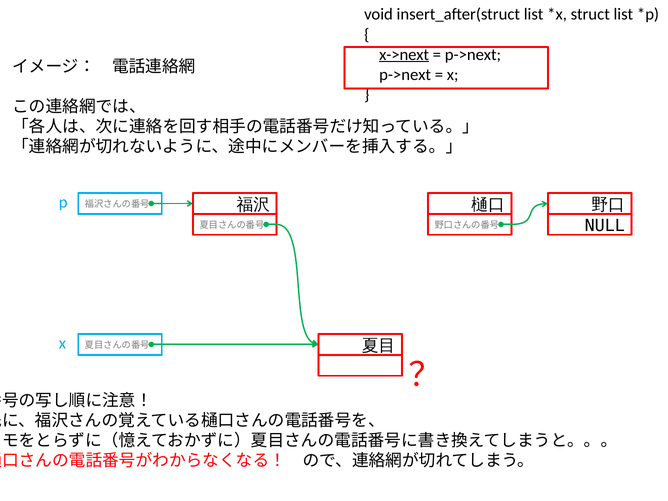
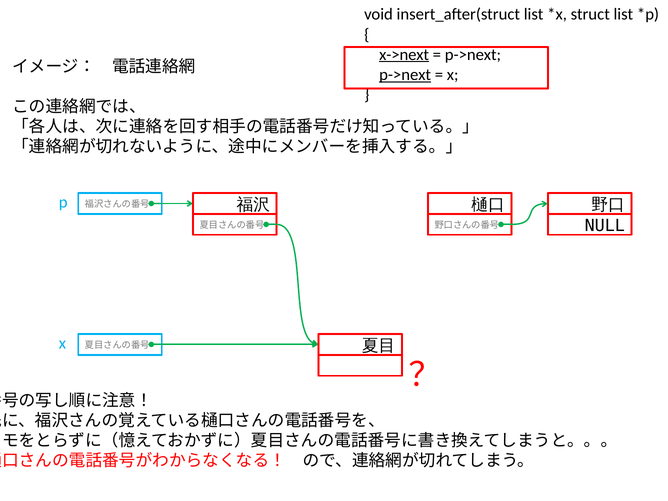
p->next at (405, 75) underline: none -> present
